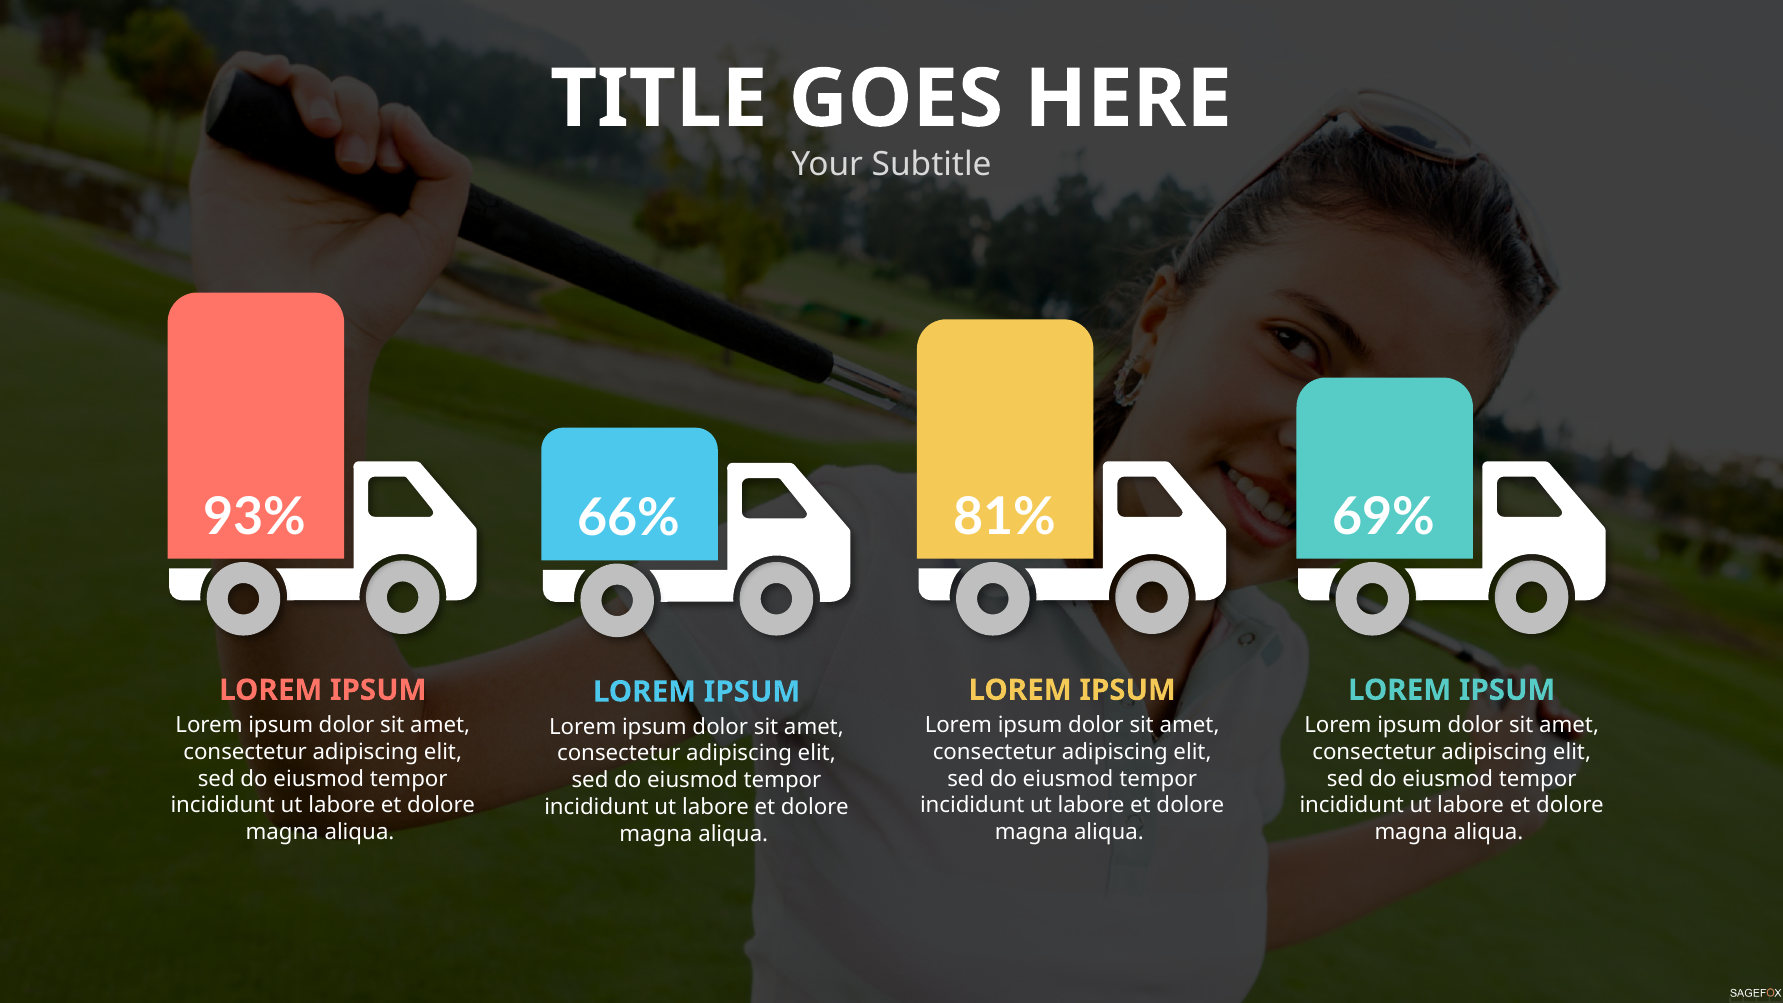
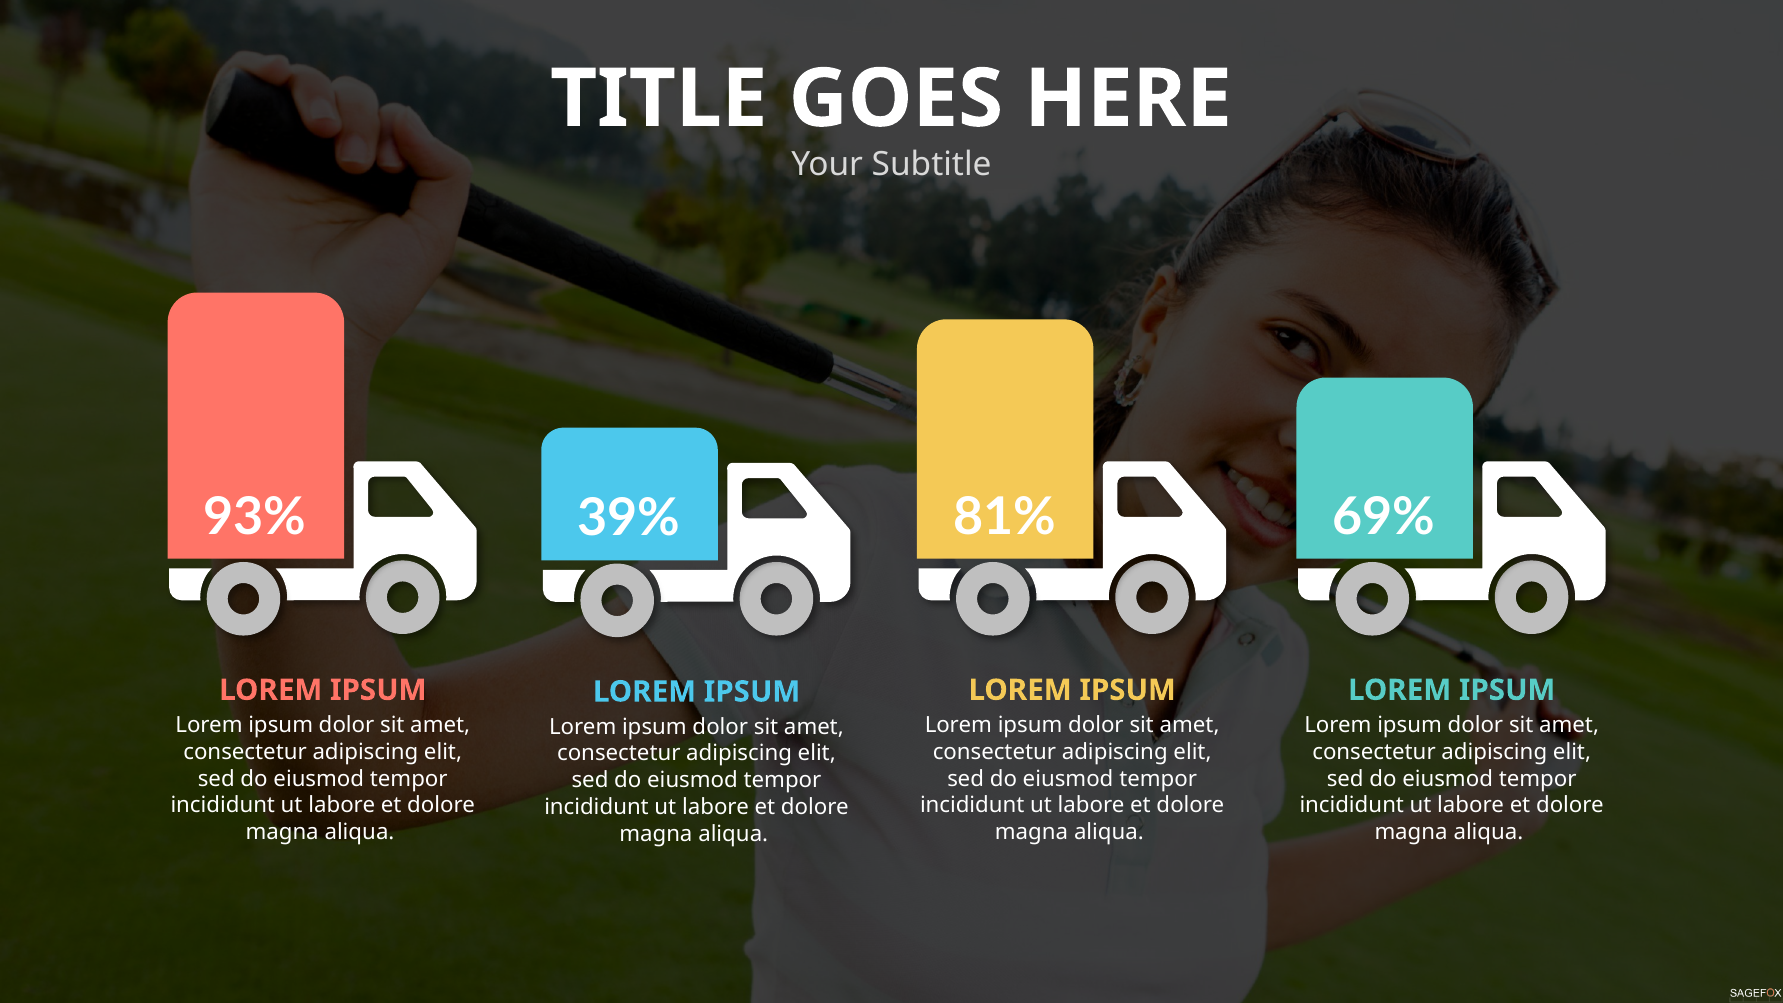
66%: 66% -> 39%
